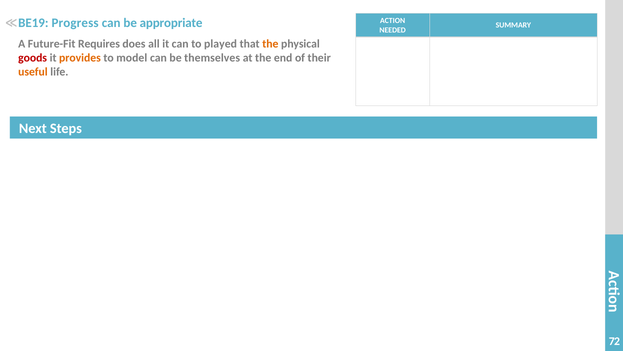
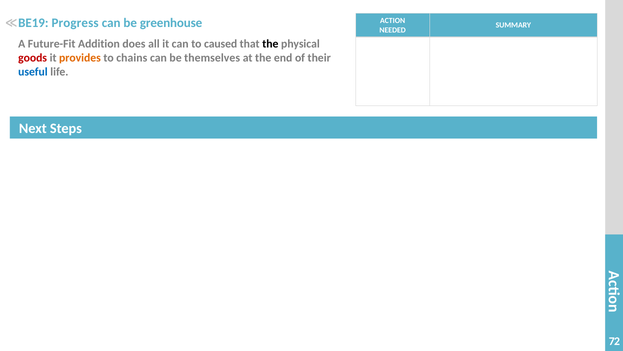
appropriate: appropriate -> greenhouse
Requires: Requires -> Addition
played: played -> caused
the at (270, 44) colour: orange -> black
model: model -> chains
useful colour: orange -> blue
